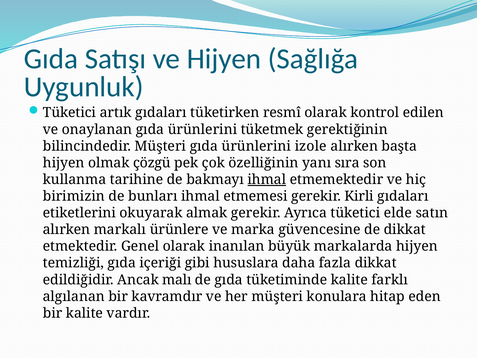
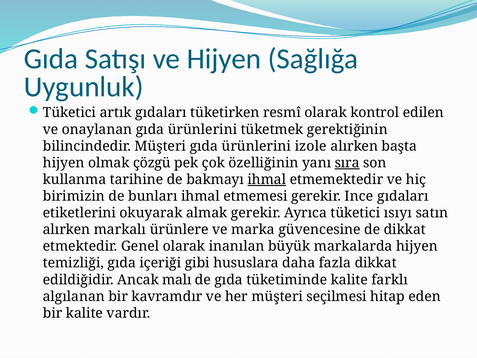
sıra underline: none -> present
Kirli: Kirli -> Ince
elde: elde -> ısıyı
konulara: konulara -> seçilmesi
